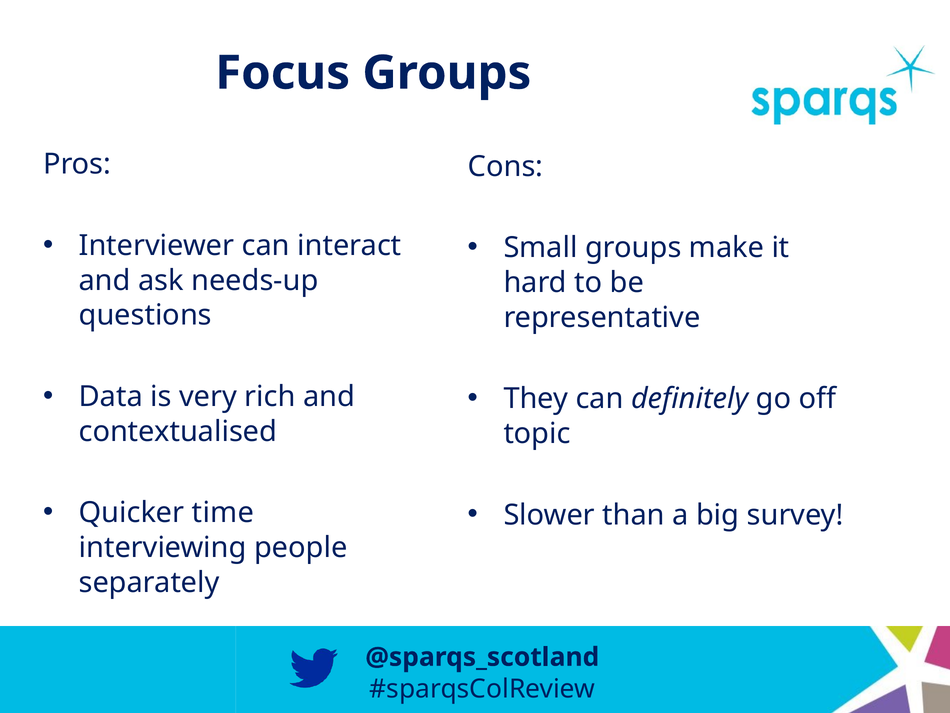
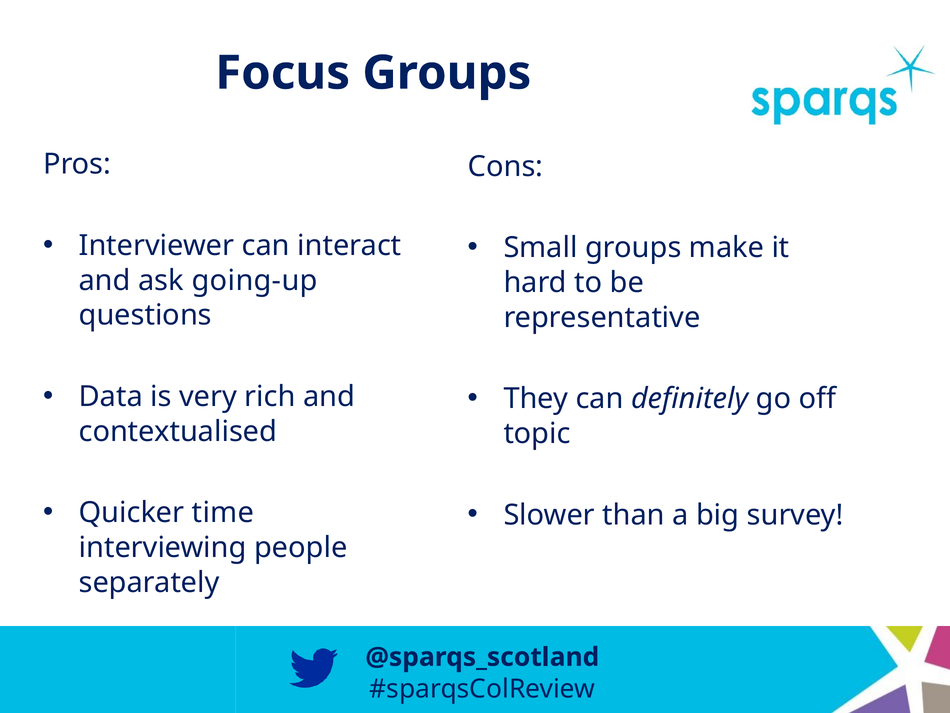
needs-up: needs-up -> going-up
